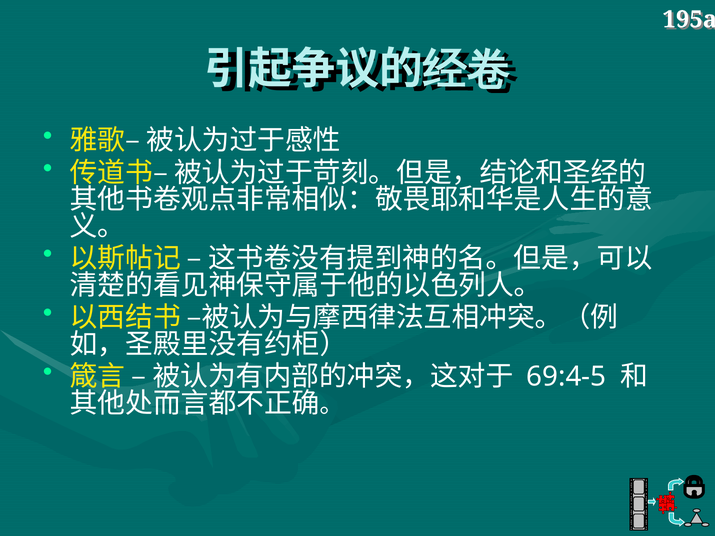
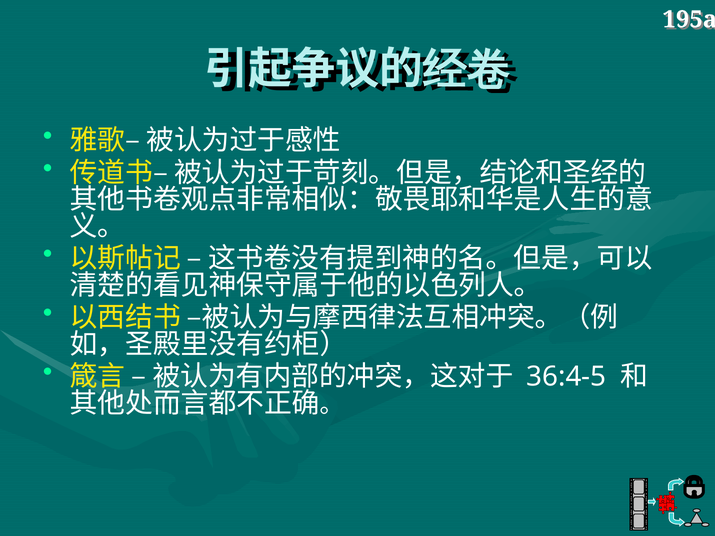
69:4-5: 69:4-5 -> 36:4-5
